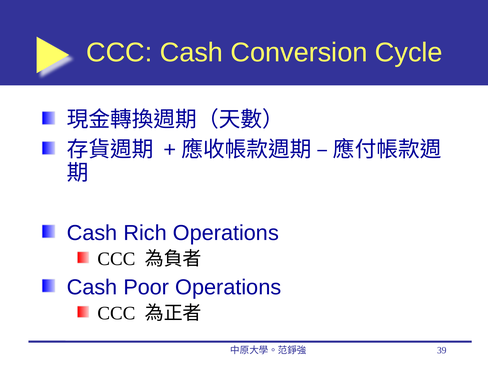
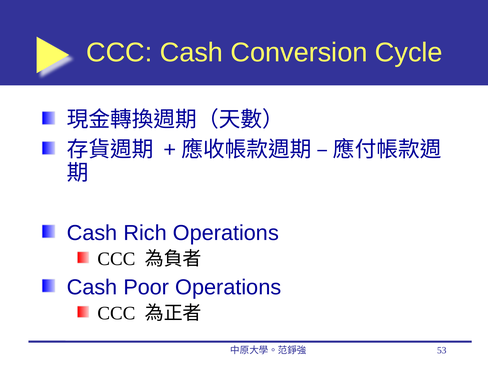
39: 39 -> 53
